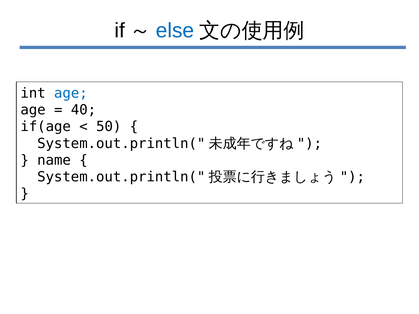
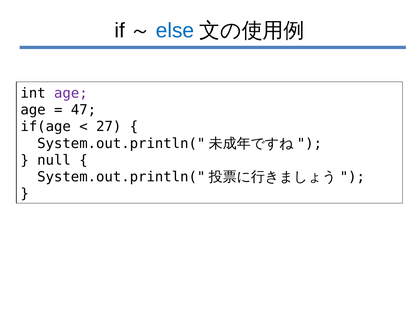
age at (71, 93) colour: blue -> purple
40: 40 -> 47
50: 50 -> 27
name: name -> null
